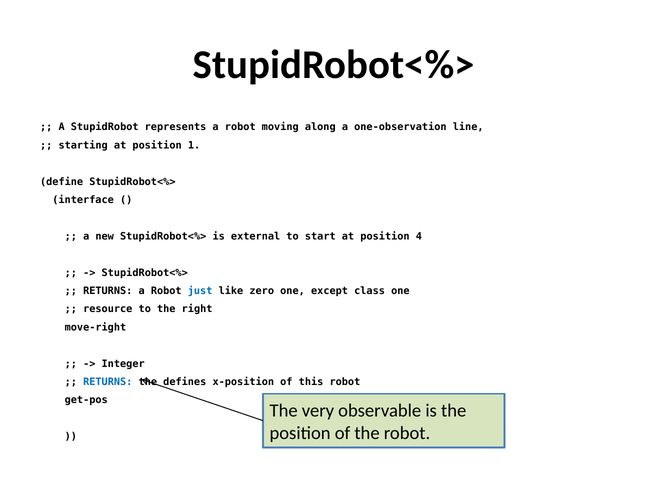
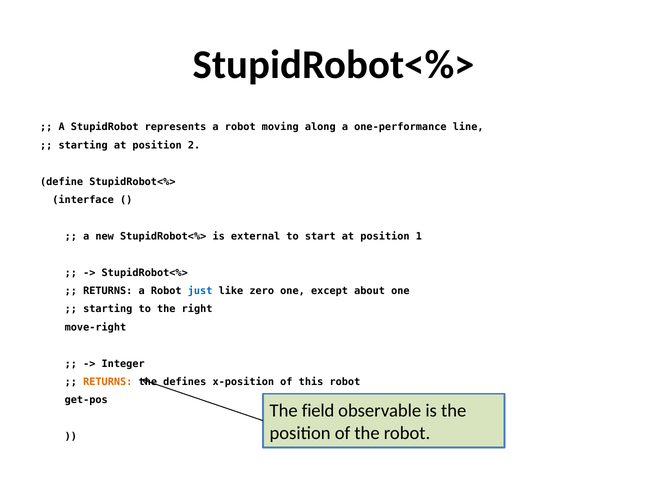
one-observation: one-observation -> one-performance
1: 1 -> 2
4: 4 -> 1
class: class -> about
resource at (108, 309): resource -> starting
RETURNS at (108, 382) colour: blue -> orange
very: very -> field
